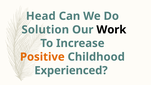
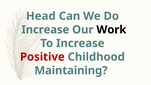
Solution at (45, 30): Solution -> Increase
Positive colour: orange -> red
Experienced: Experienced -> Maintaining
